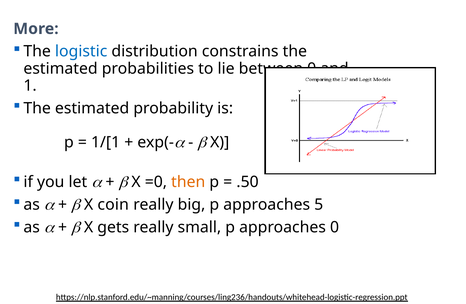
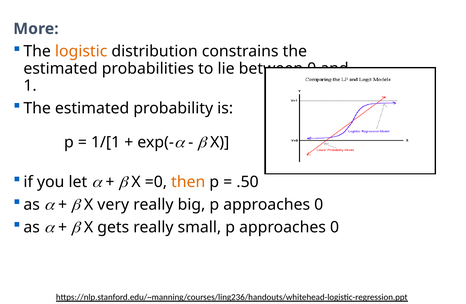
logistic colour: blue -> orange
coin: coin -> very
big p approaches 5: 5 -> 0
